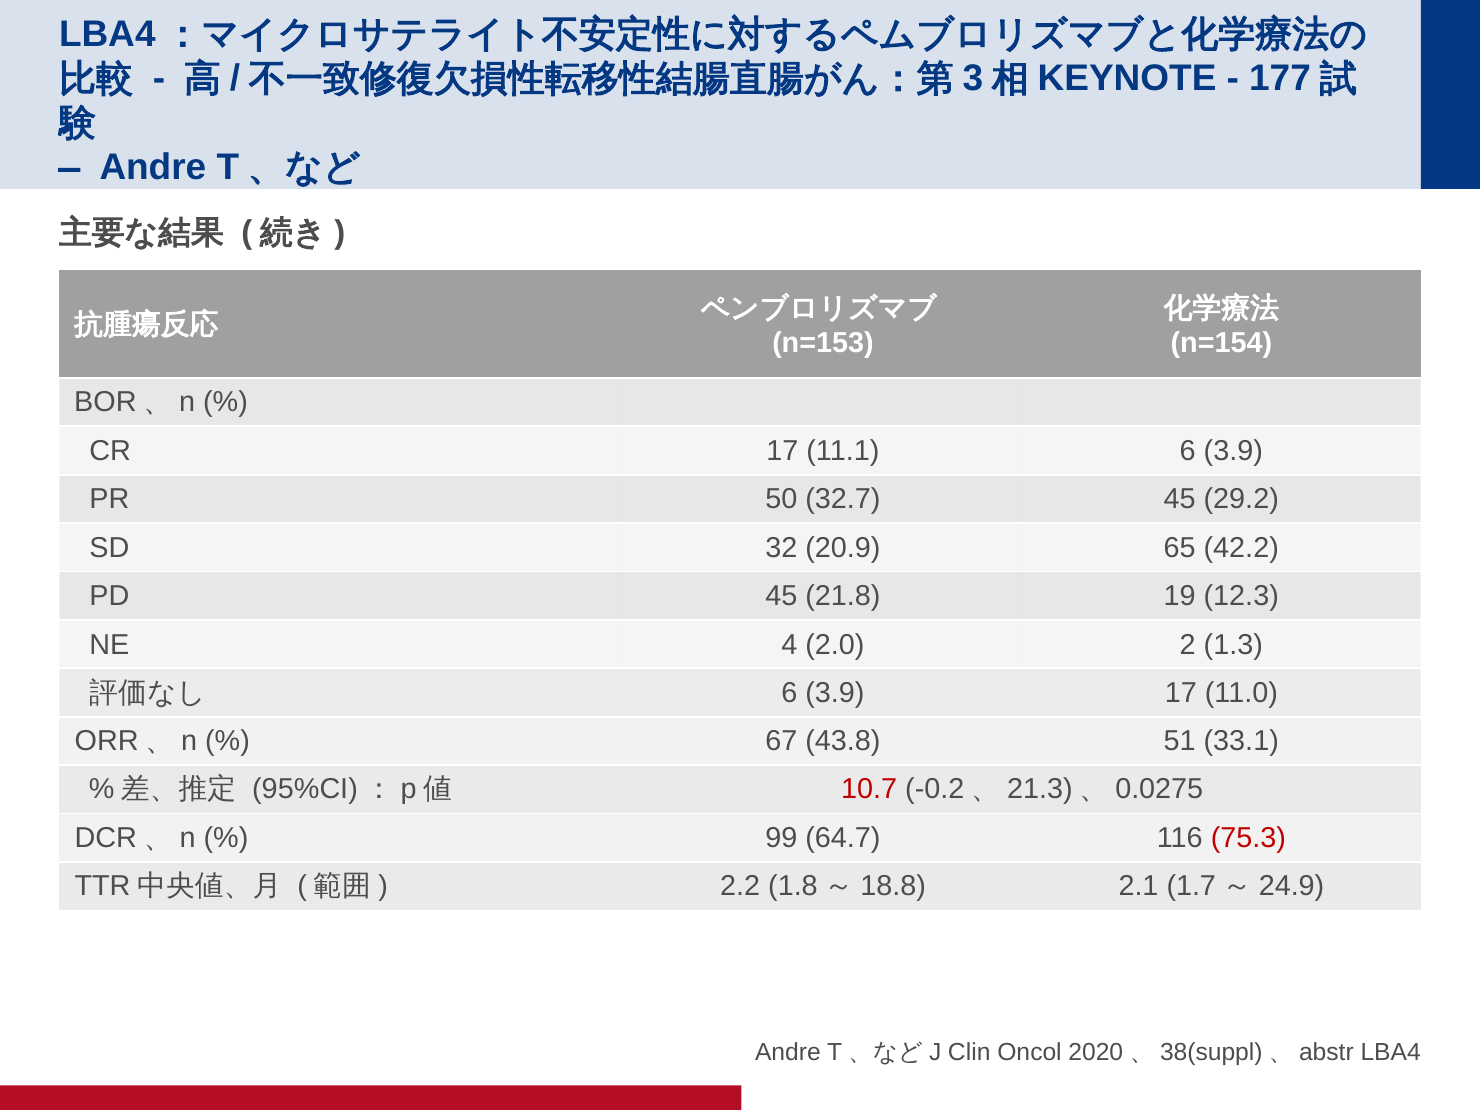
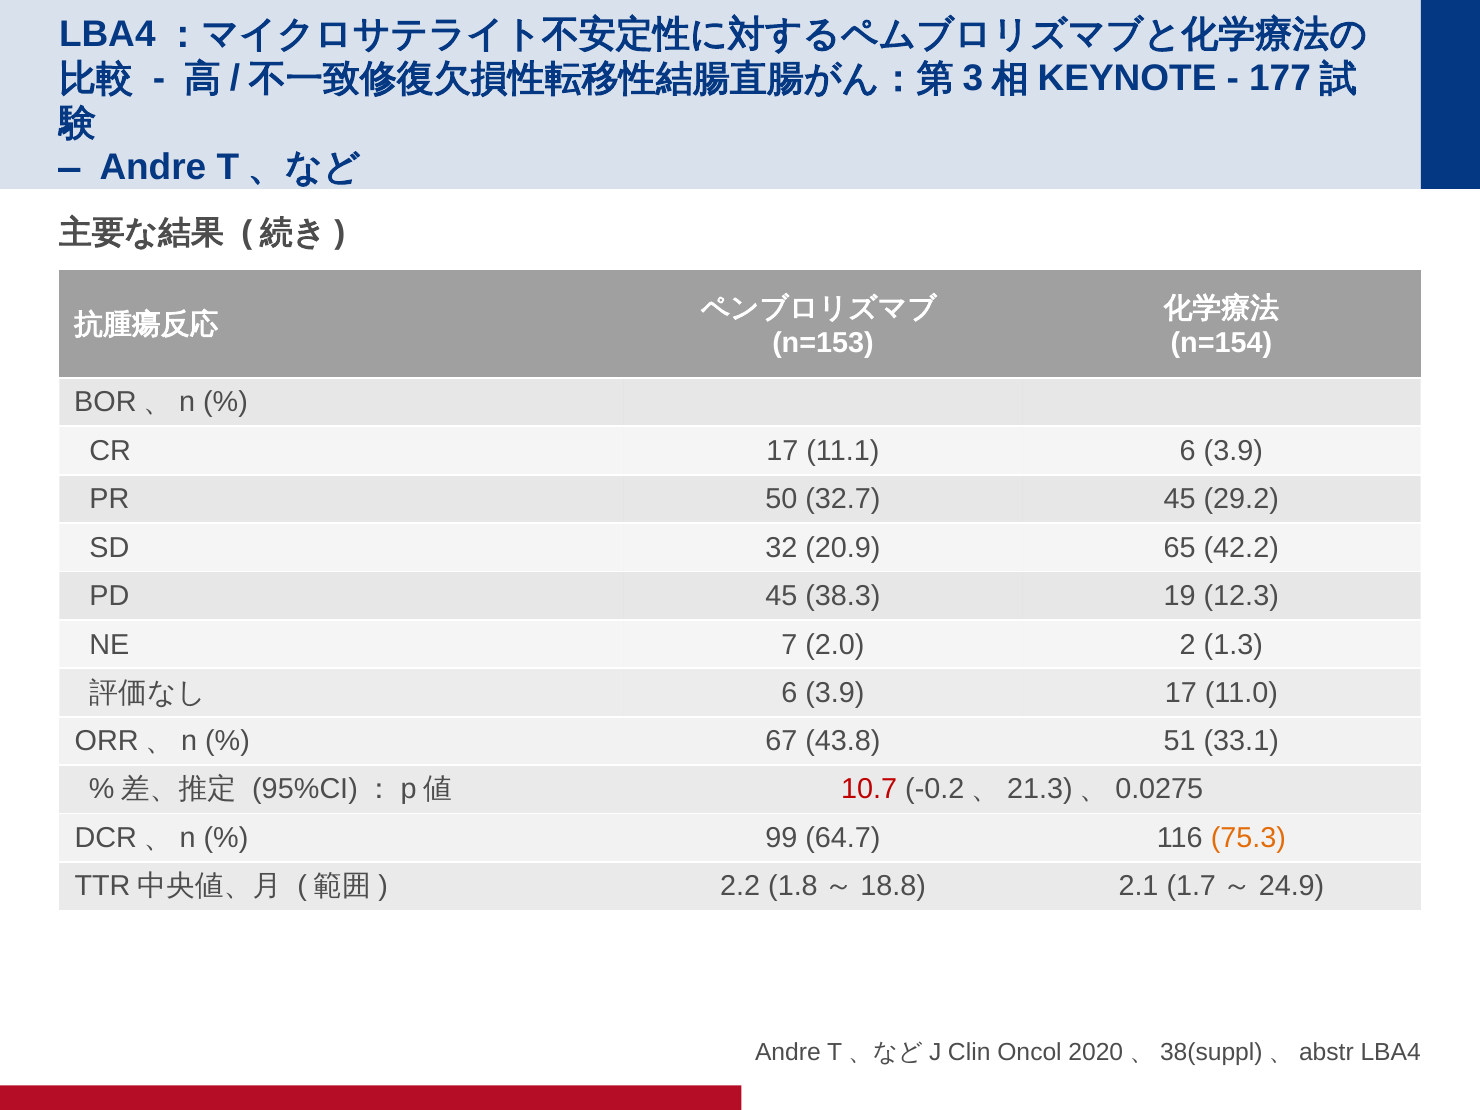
21.8: 21.8 -> 38.3
4: 4 -> 7
75.3 colour: red -> orange
